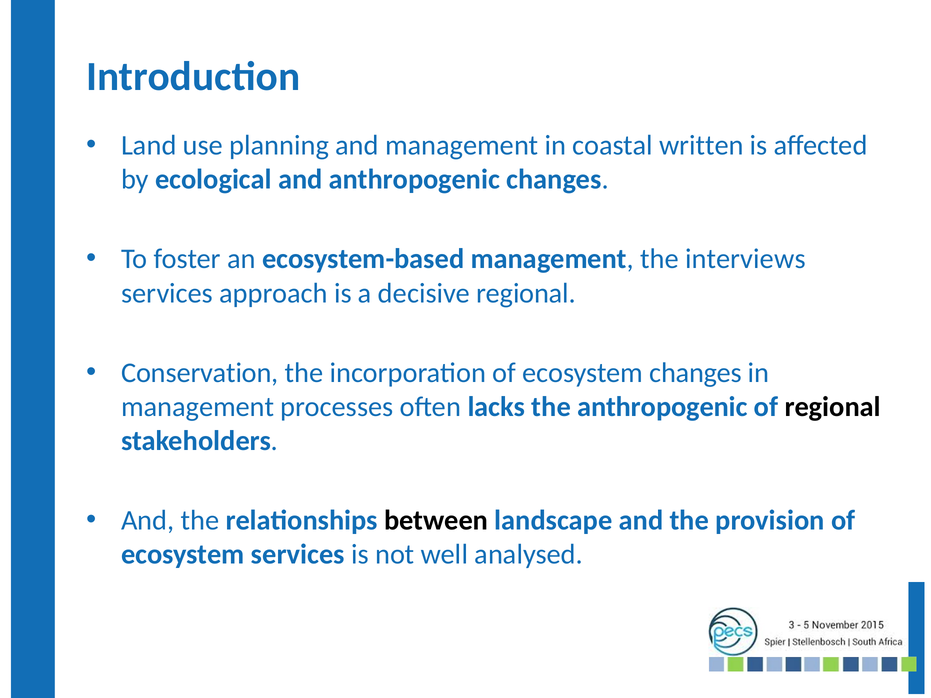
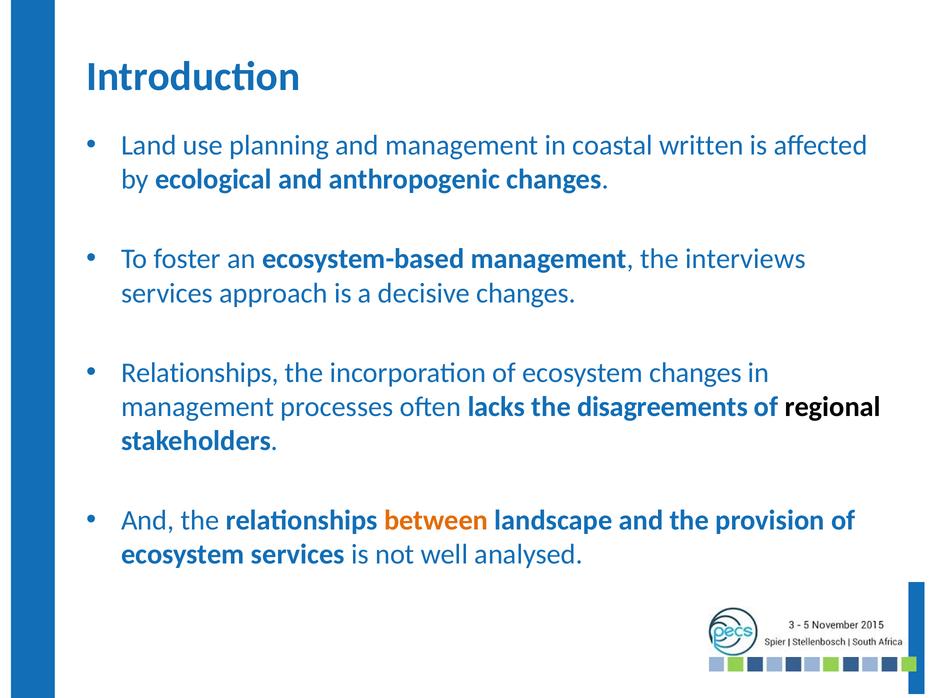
decisive regional: regional -> changes
Conservation at (200, 373): Conservation -> Relationships
the anthropogenic: anthropogenic -> disagreements
between colour: black -> orange
